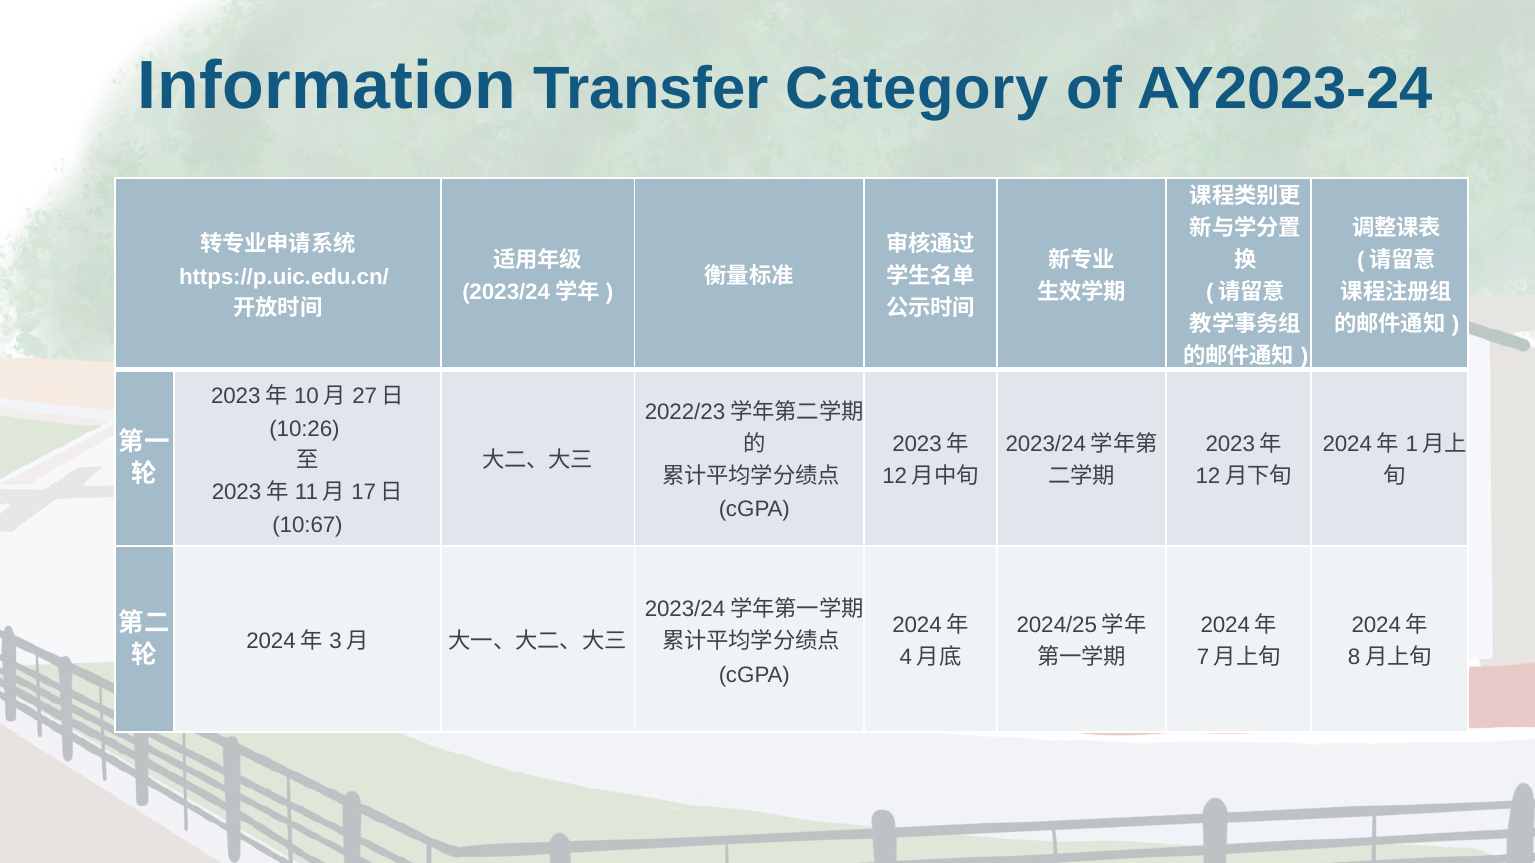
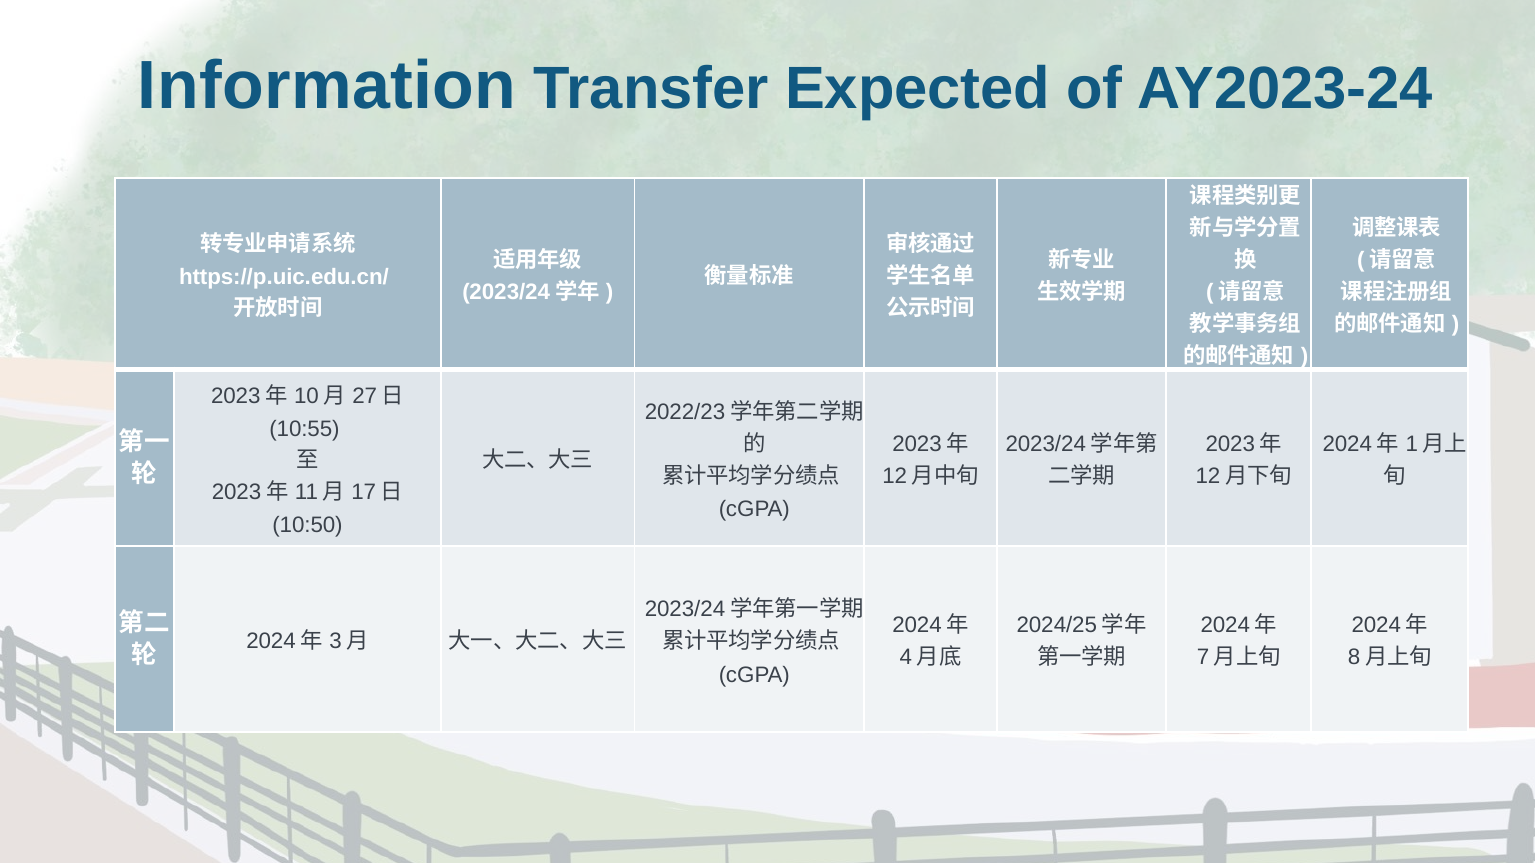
Category: Category -> Expected
10:26: 10:26 -> 10:55
10:67: 10:67 -> 10:50
